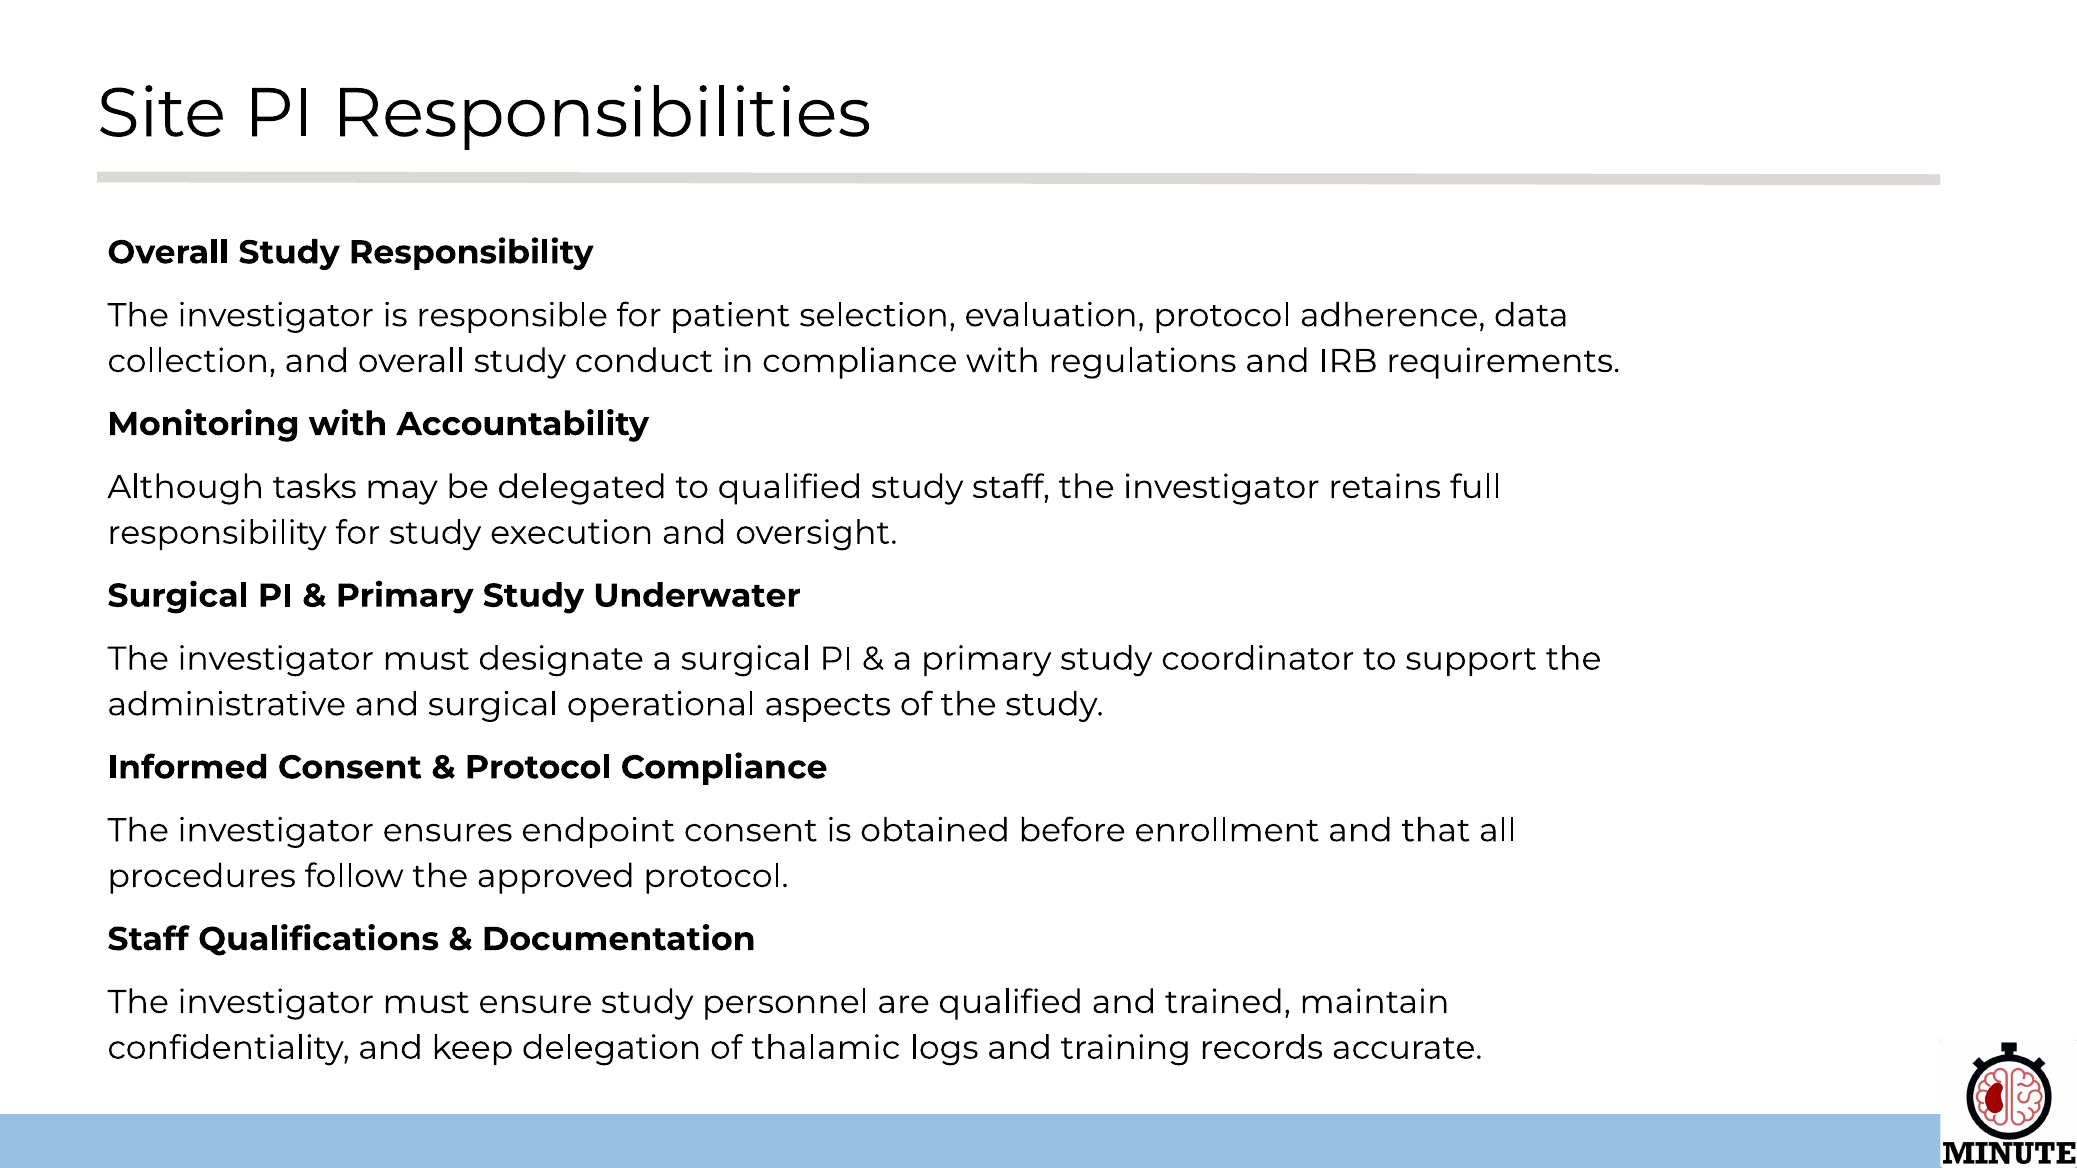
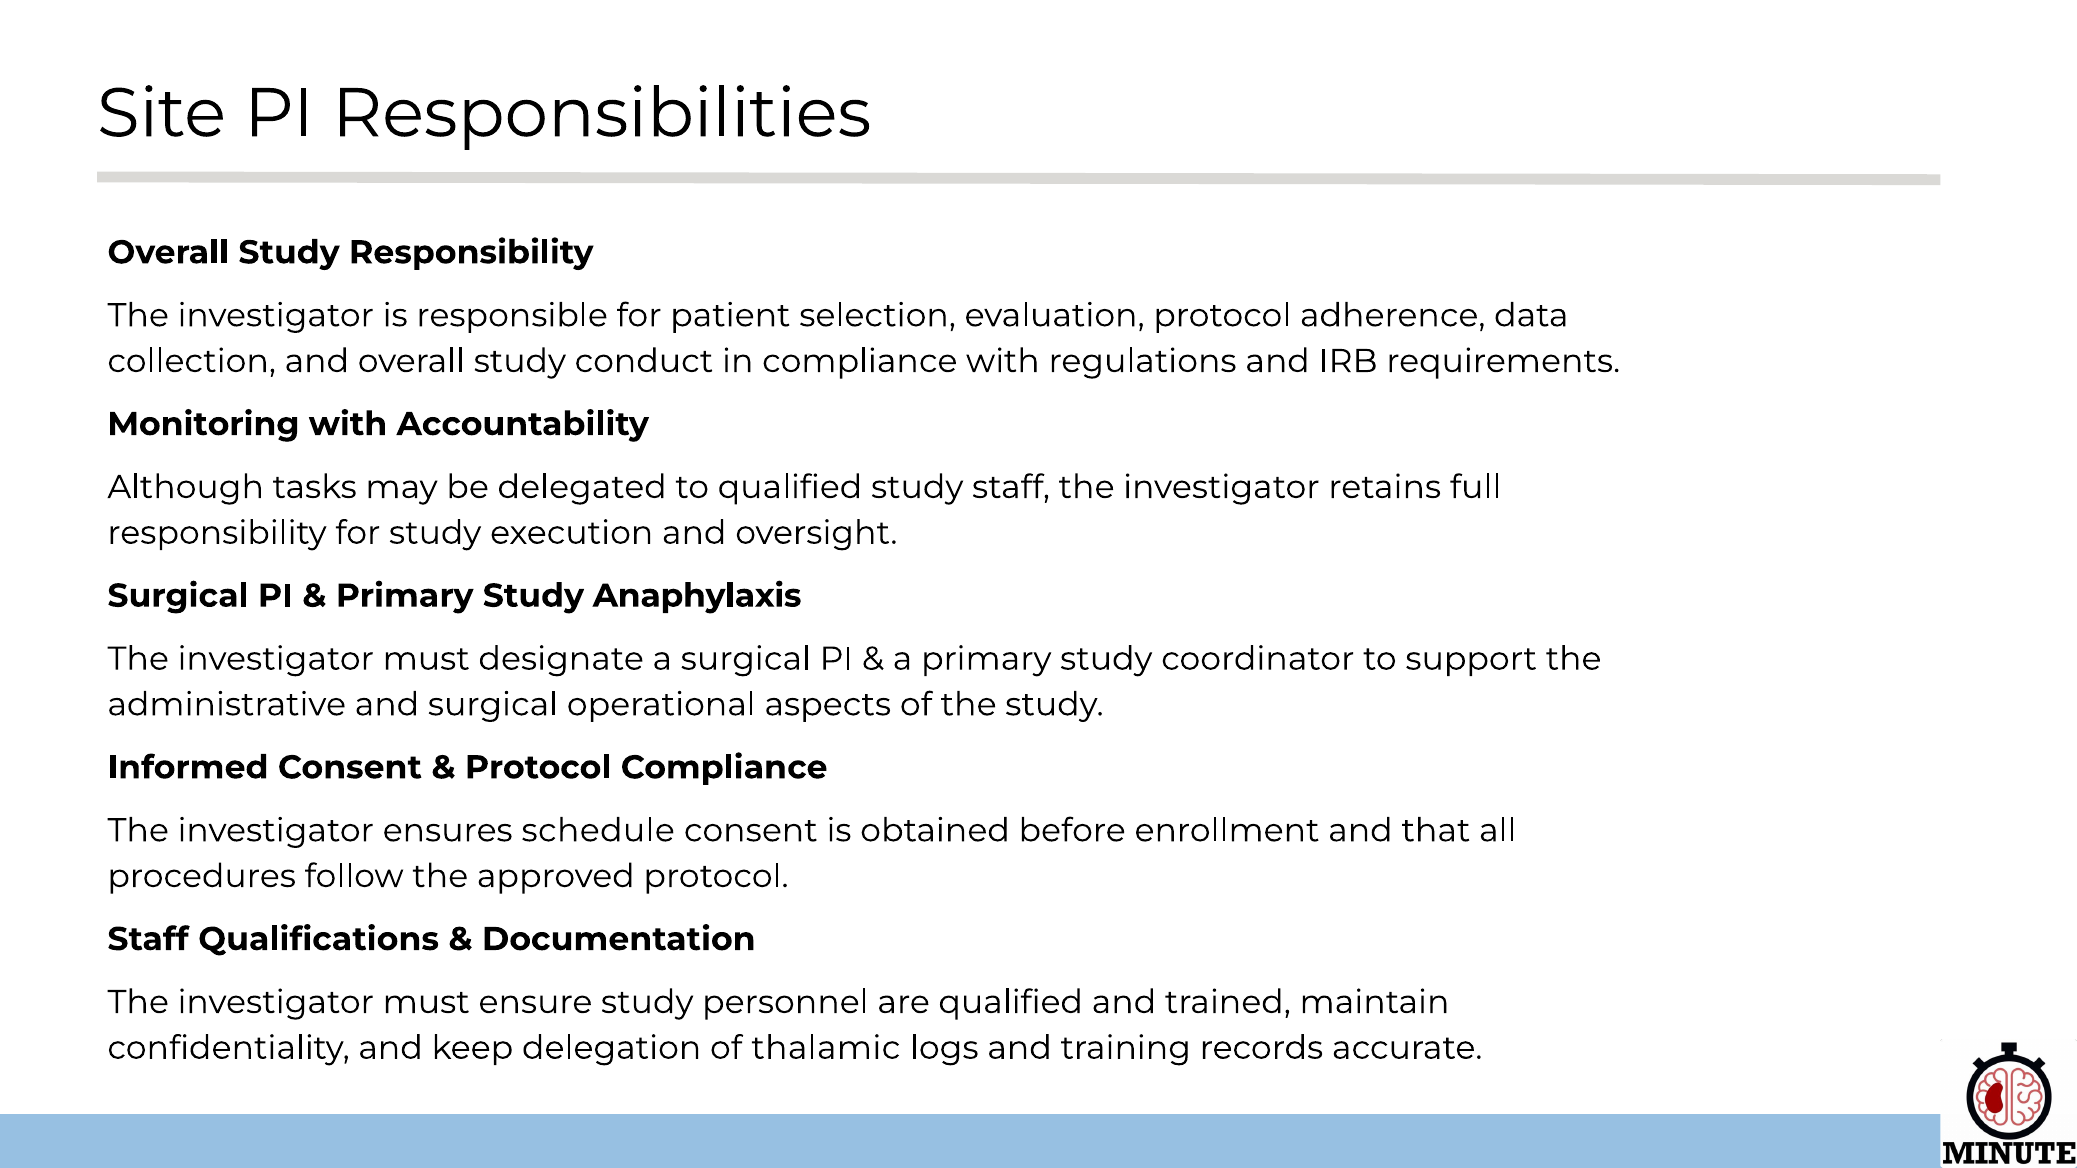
Underwater: Underwater -> Anaphylaxis
endpoint: endpoint -> schedule
